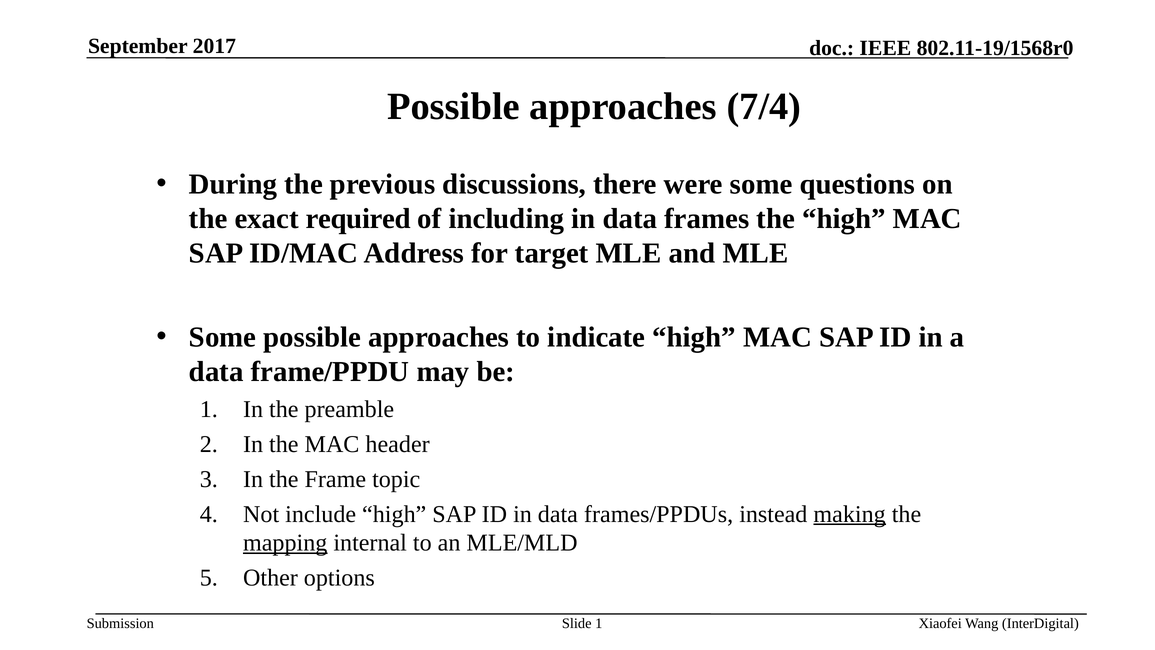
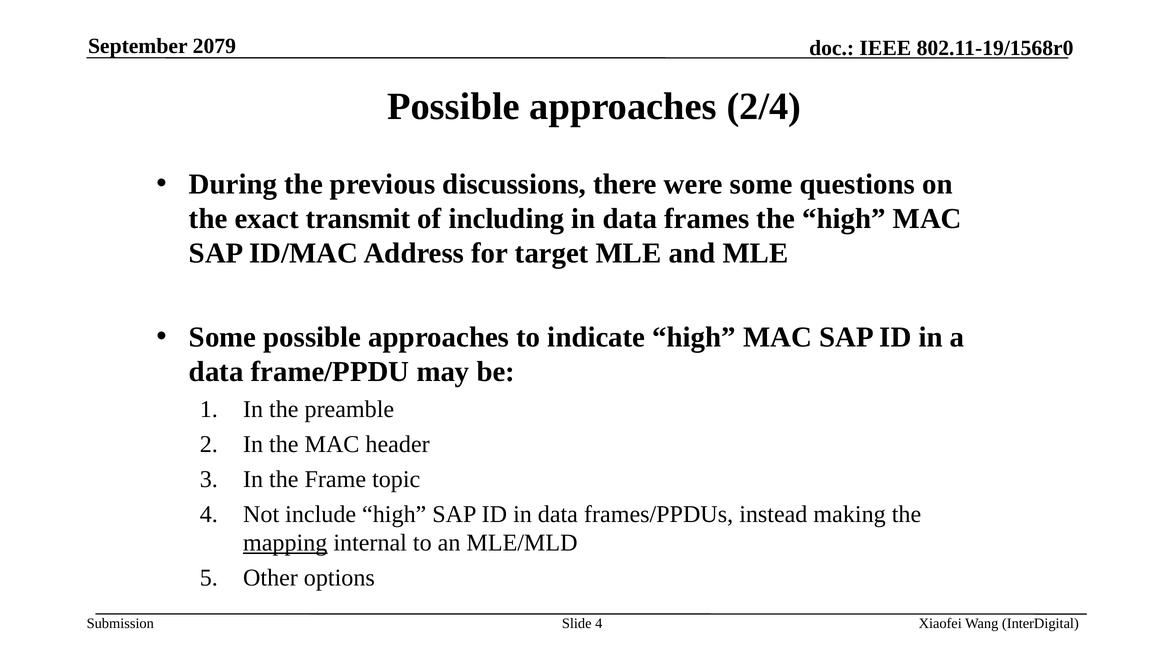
2017: 2017 -> 2079
7/4: 7/4 -> 2/4
required: required -> transmit
making underline: present -> none
Slide 1: 1 -> 4
